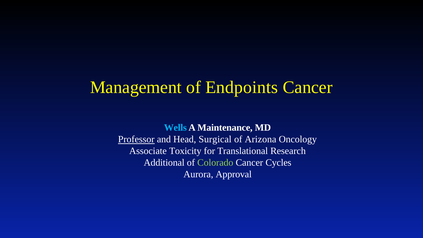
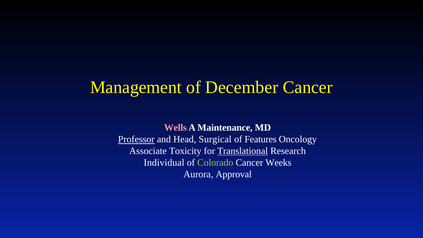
Endpoints: Endpoints -> December
Wells colour: light blue -> pink
Arizona: Arizona -> Features
Translational underline: none -> present
Additional: Additional -> Individual
Cycles: Cycles -> Weeks
